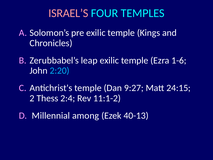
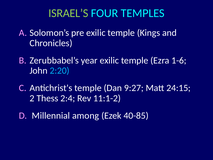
ISRAEL’S colour: pink -> light green
leap: leap -> year
40-13: 40-13 -> 40-85
